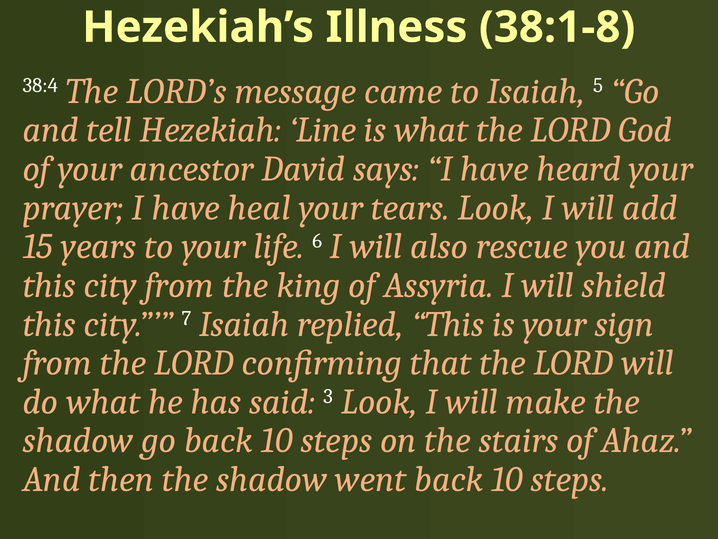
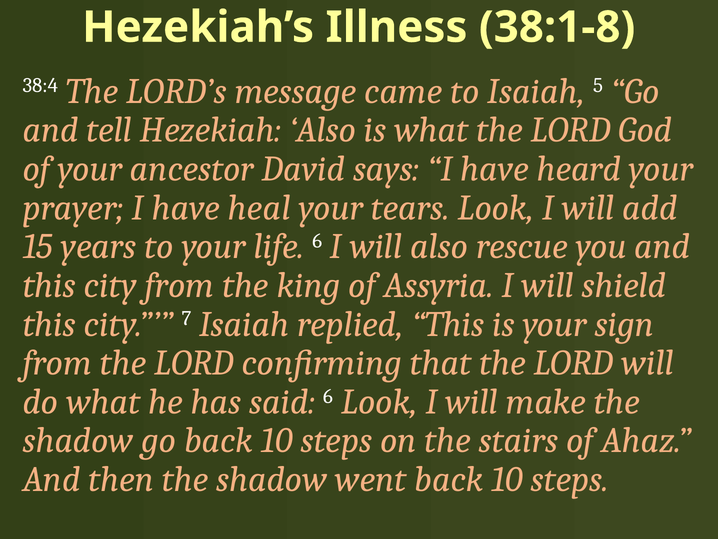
Hezekiah Line: Line -> Also
said 3: 3 -> 6
